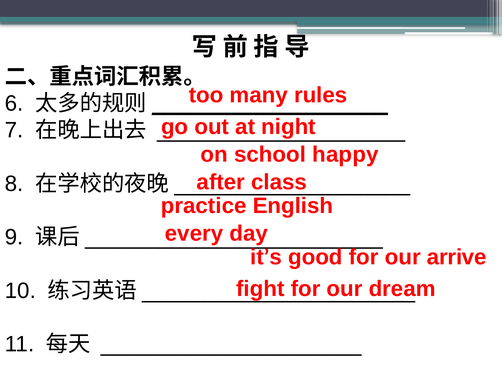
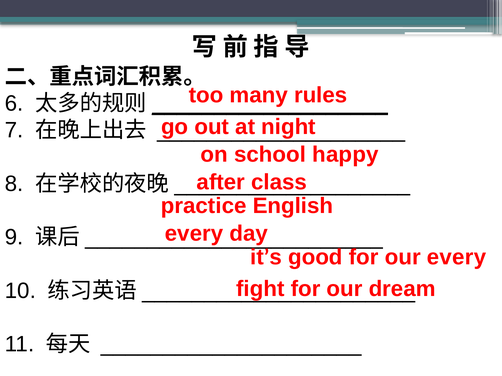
our arrive: arrive -> every
